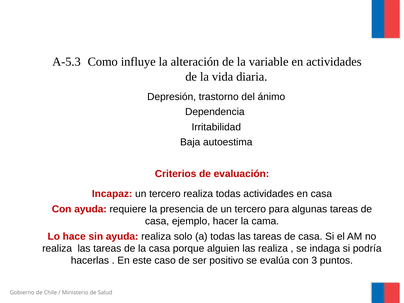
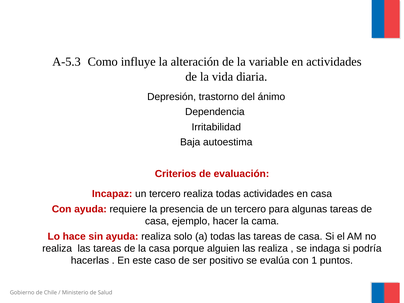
3: 3 -> 1
